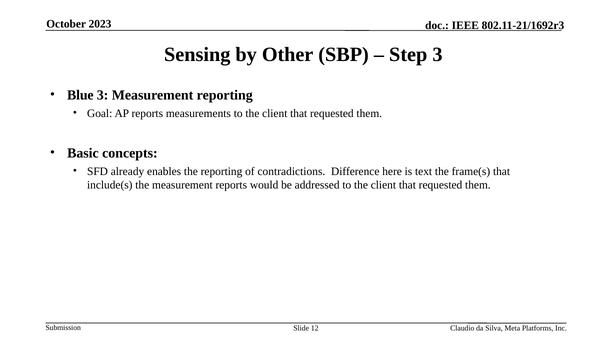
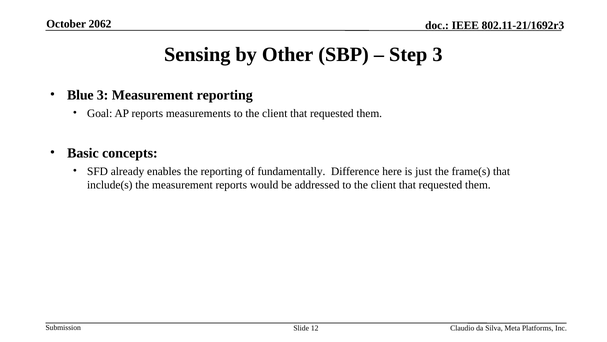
2023: 2023 -> 2062
contradictions: contradictions -> fundamentally
text: text -> just
